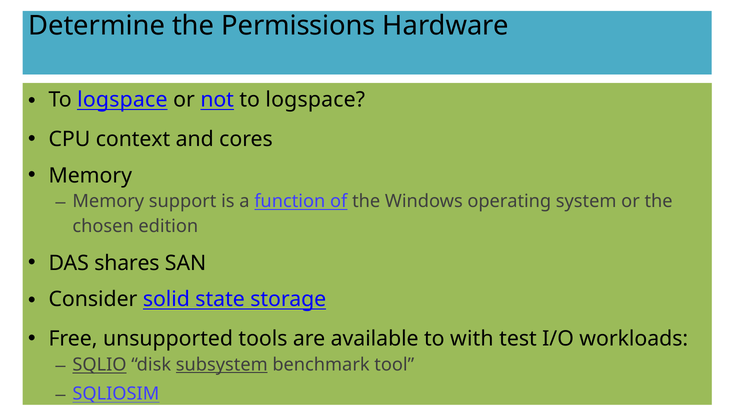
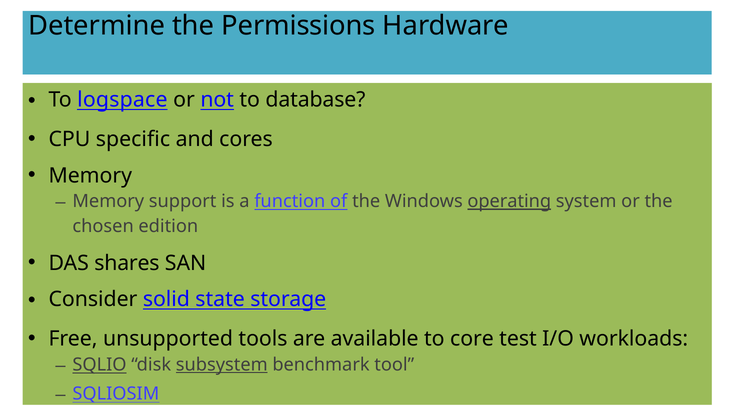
not to logspace: logspace -> database
context: context -> specific
operating underline: none -> present
with: with -> core
